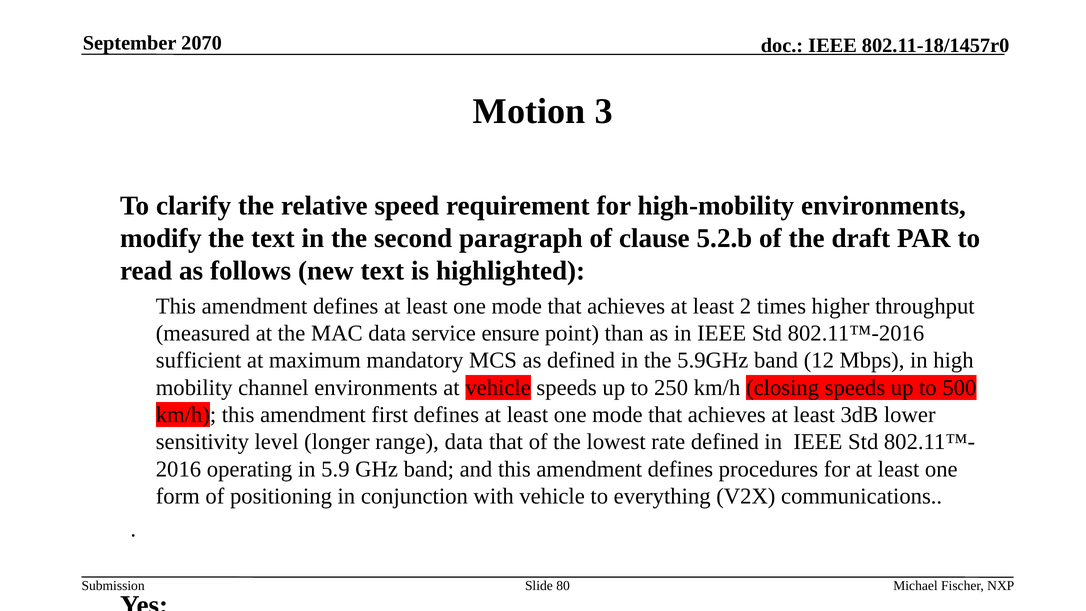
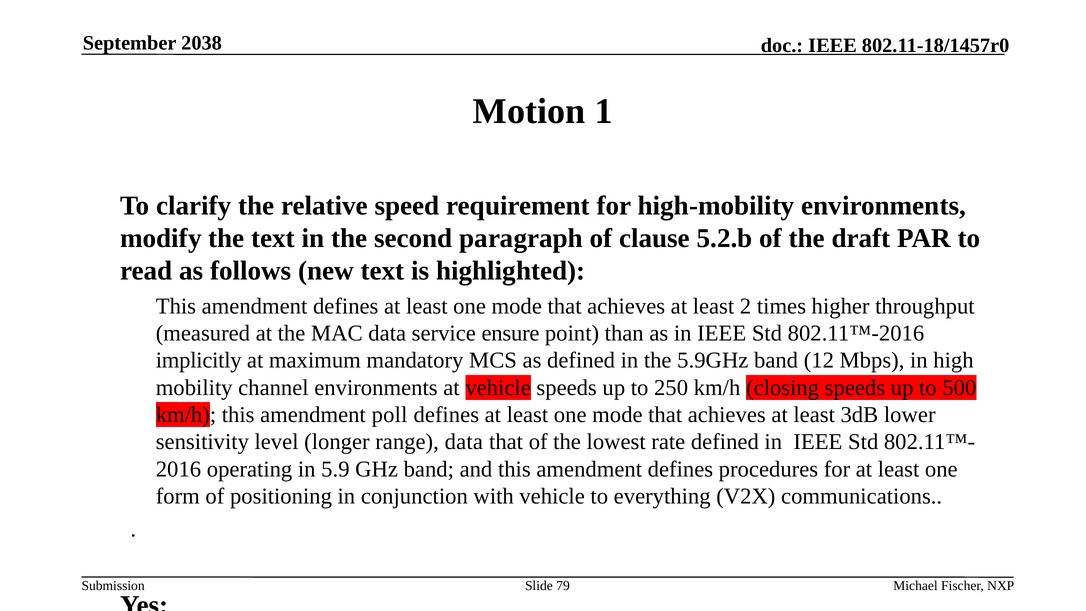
2070: 2070 -> 2038
3: 3 -> 1
sufficient: sufficient -> implicitly
first: first -> poll
80: 80 -> 79
